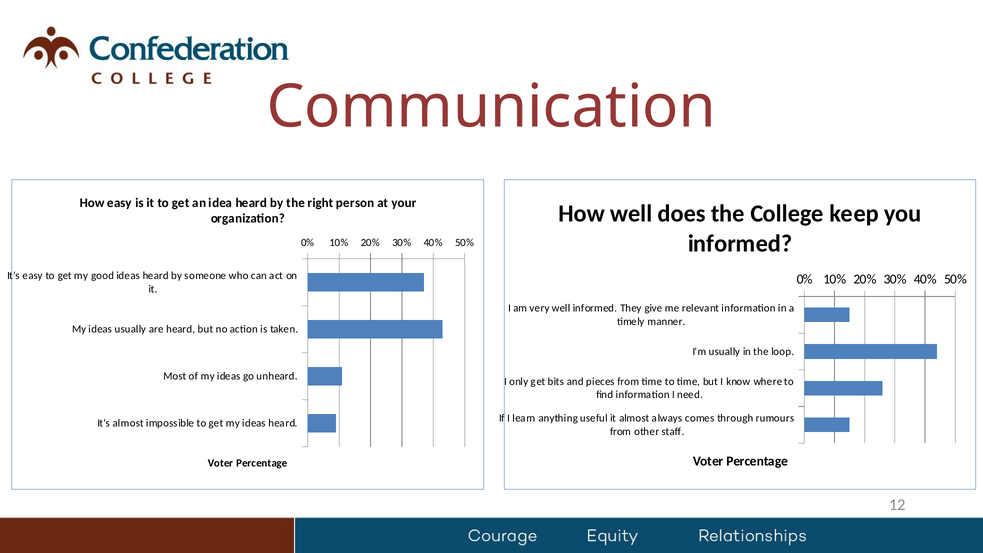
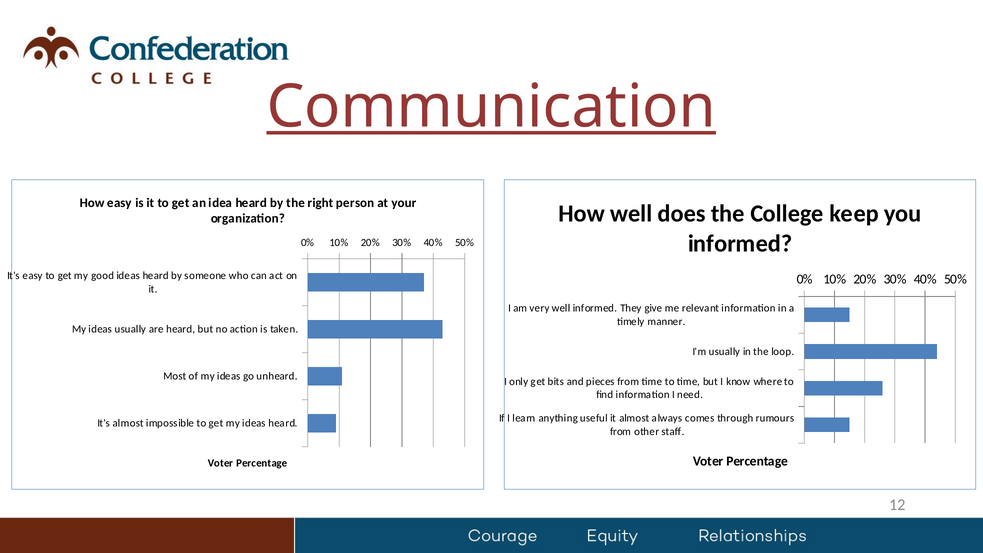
Communication underline: none -> present
